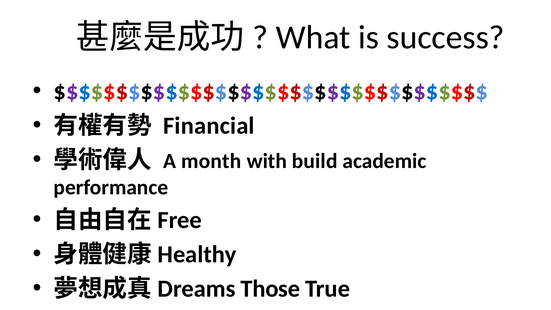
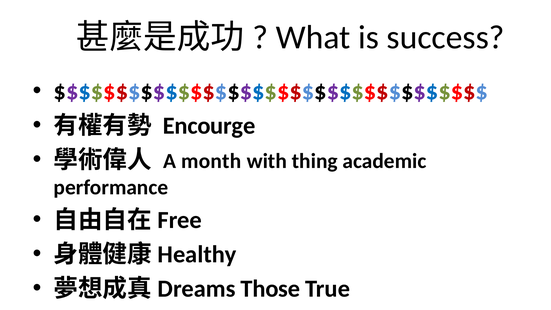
Financial: Financial -> Encourge
build: build -> thing
